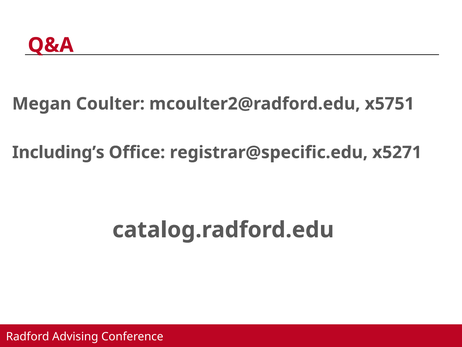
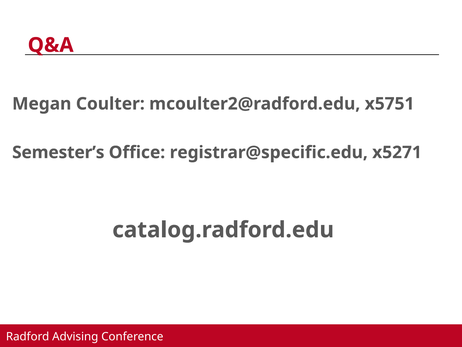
Including’s: Including’s -> Semester’s
